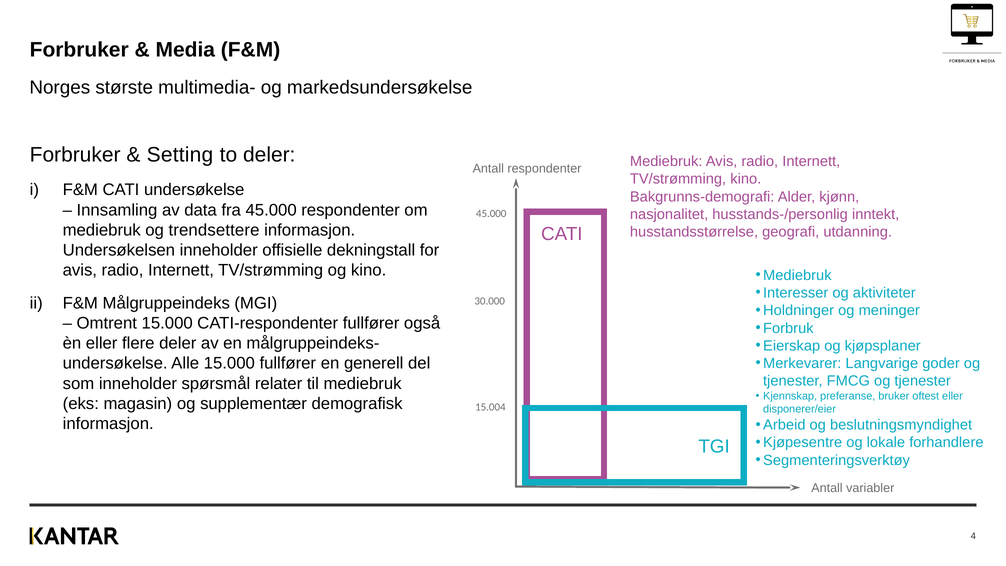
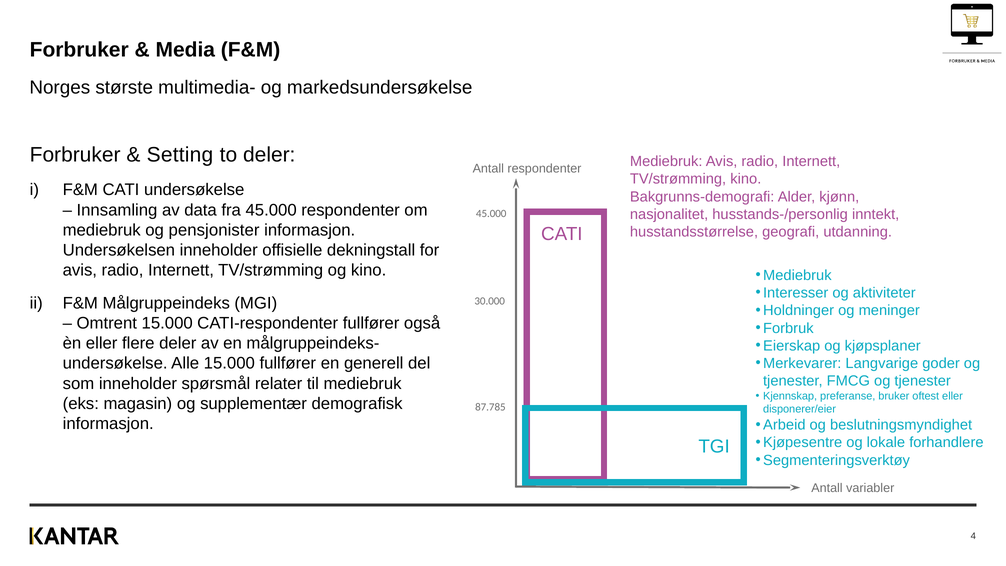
trendsettere: trendsettere -> pensjonister
15.004: 15.004 -> 87.785
